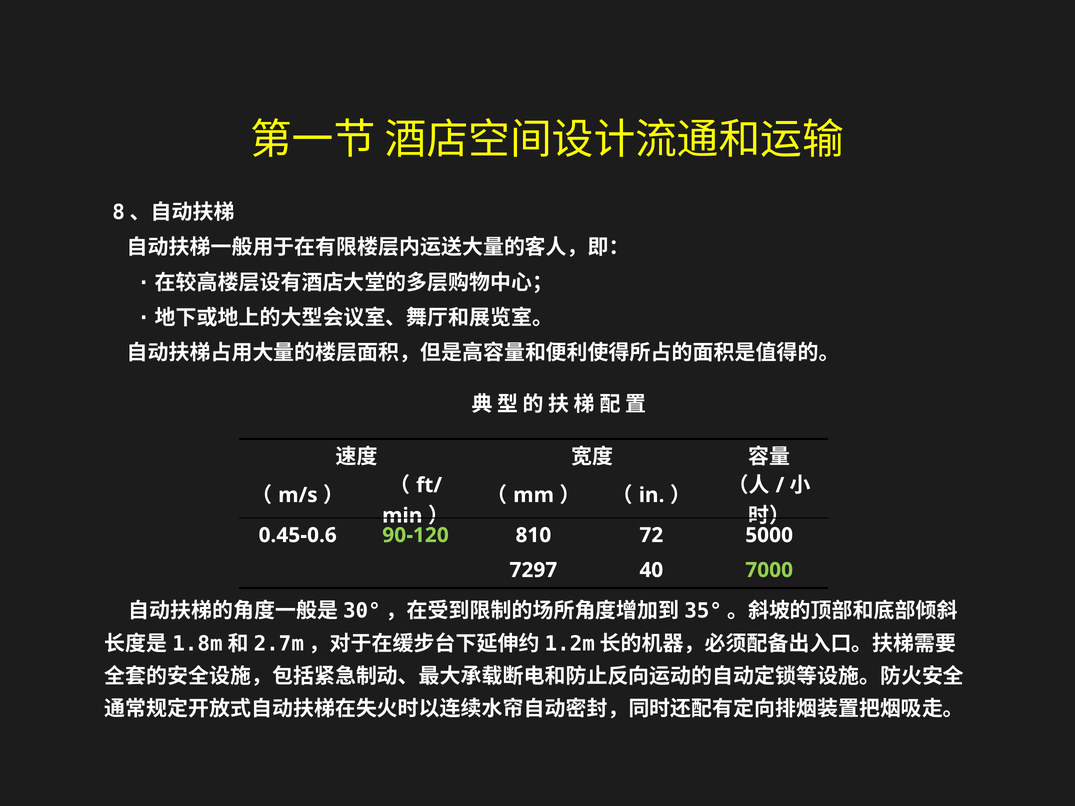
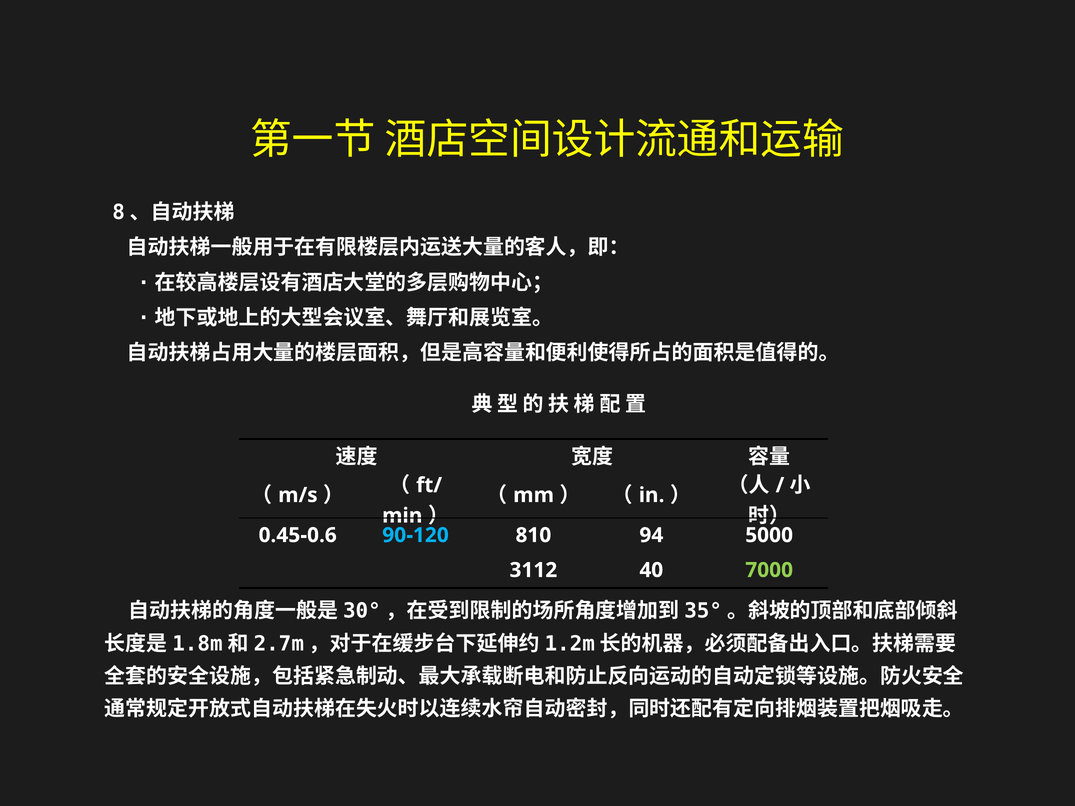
90-120 colour: light green -> light blue
72: 72 -> 94
7297: 7297 -> 3112
